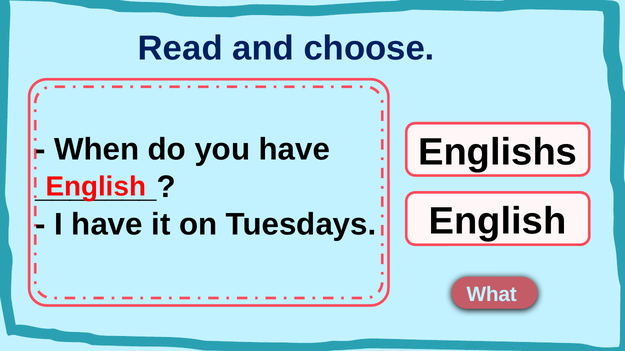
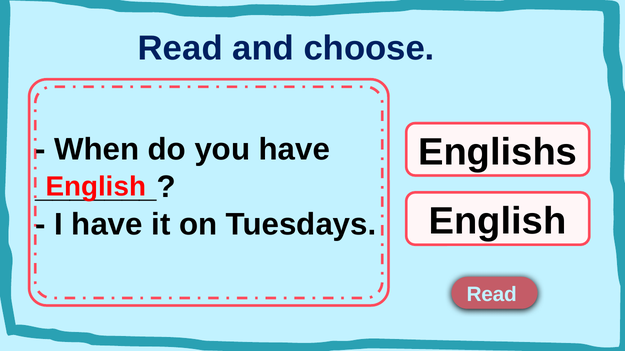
What at (492, 295): What -> Read
